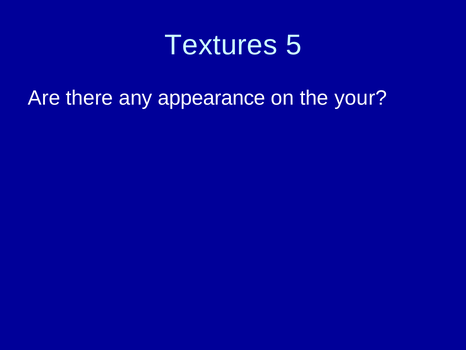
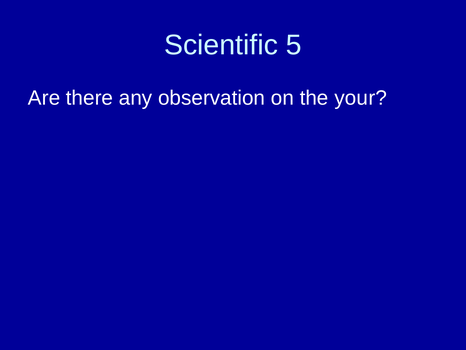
Textures: Textures -> Scientific
appearance: appearance -> observation
